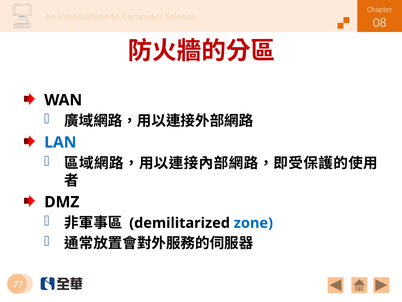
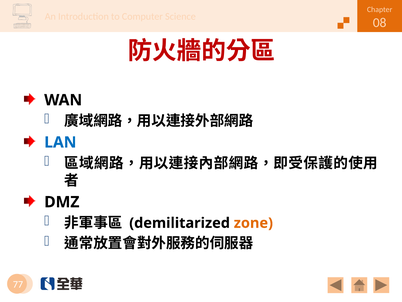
zone colour: blue -> orange
